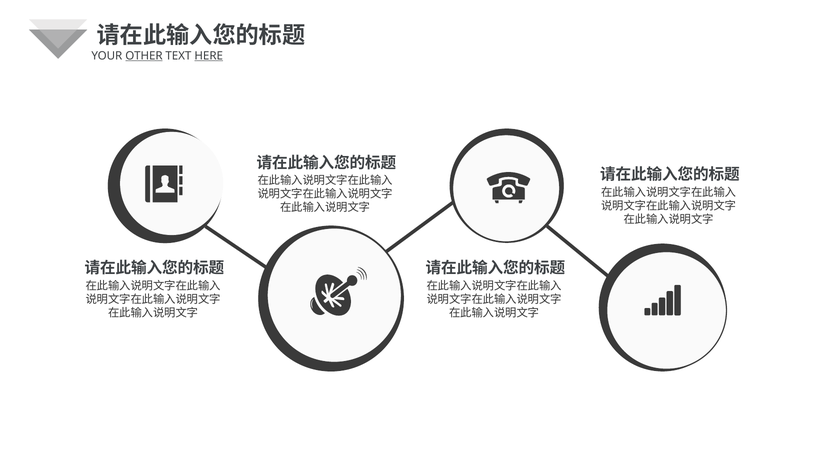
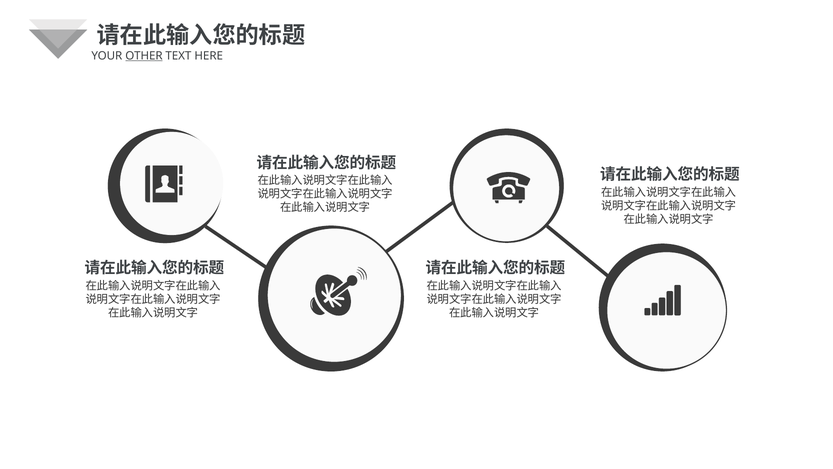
HERE underline: present -> none
